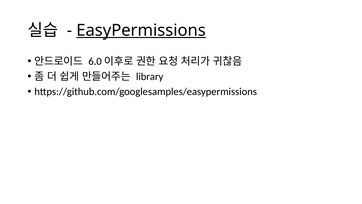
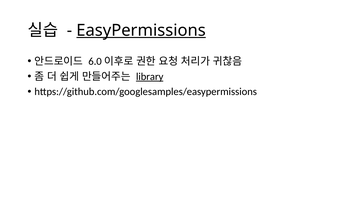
library underline: none -> present
